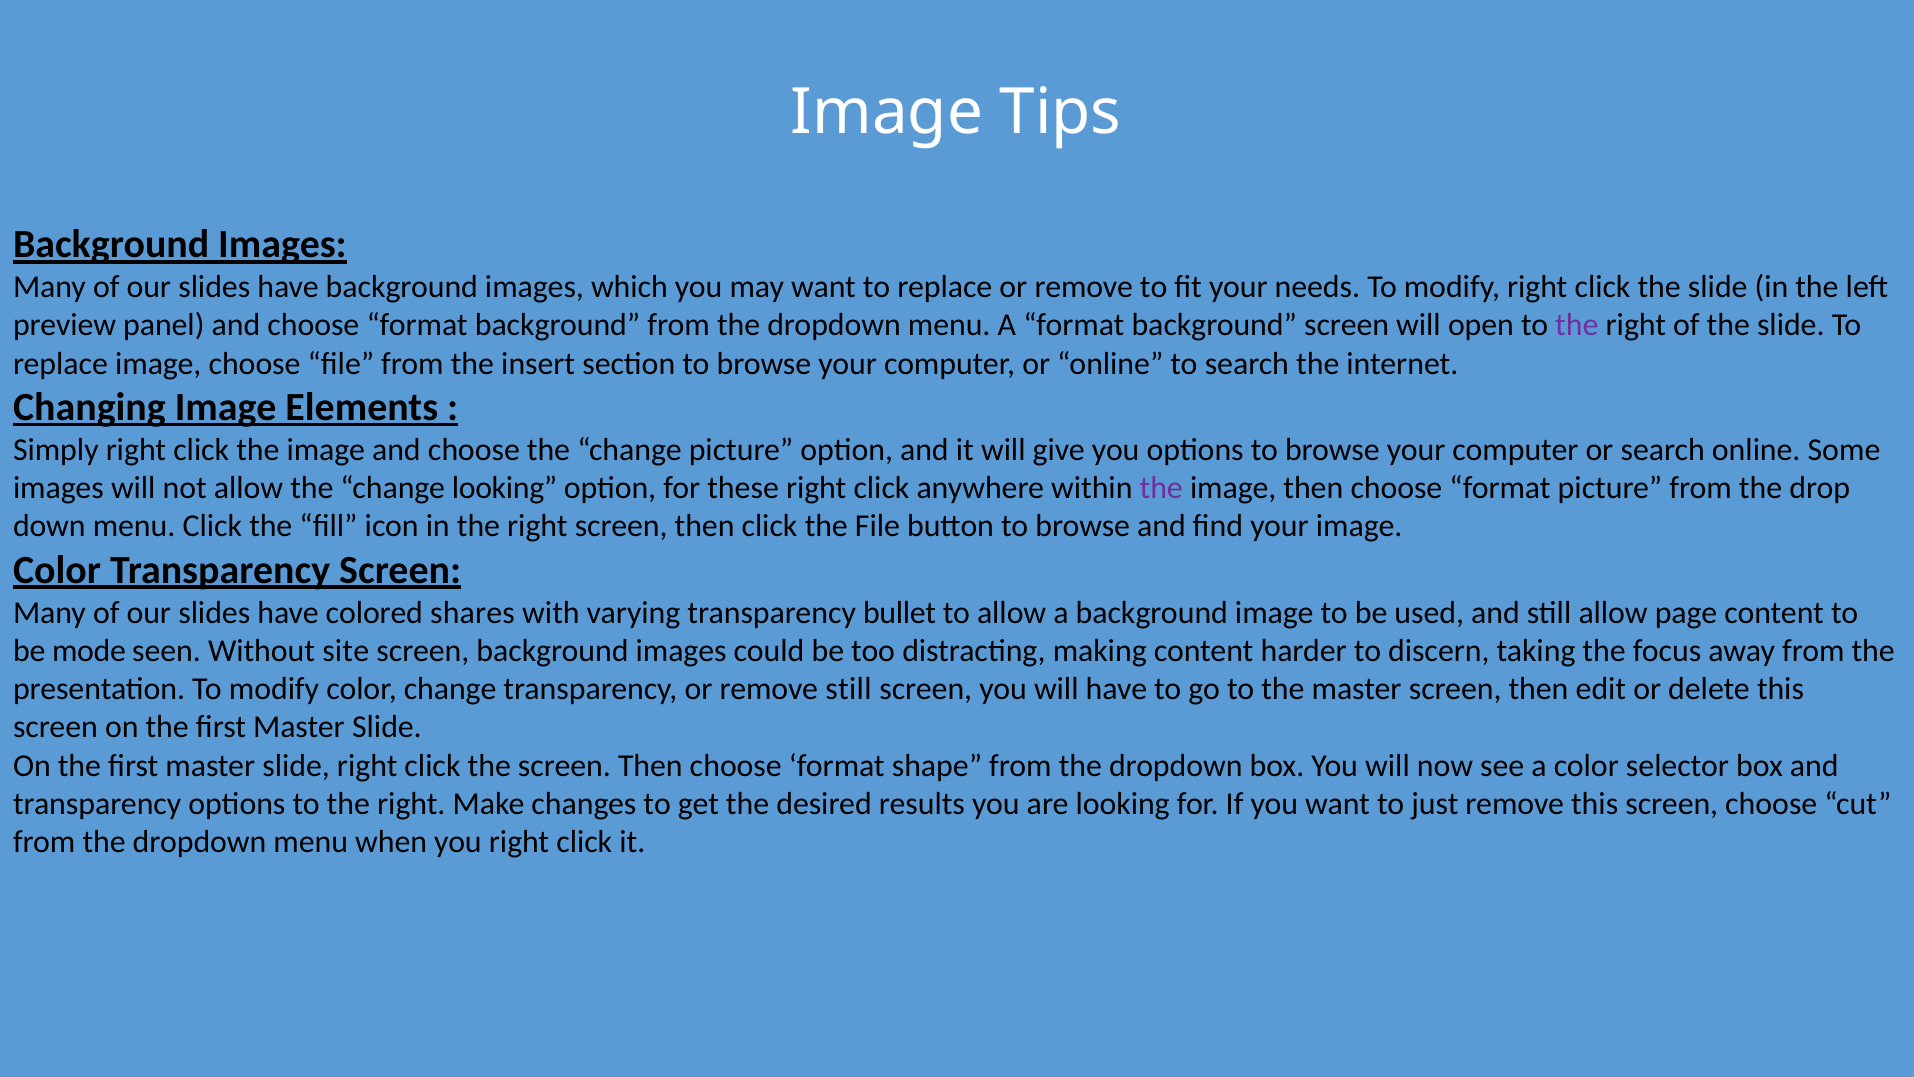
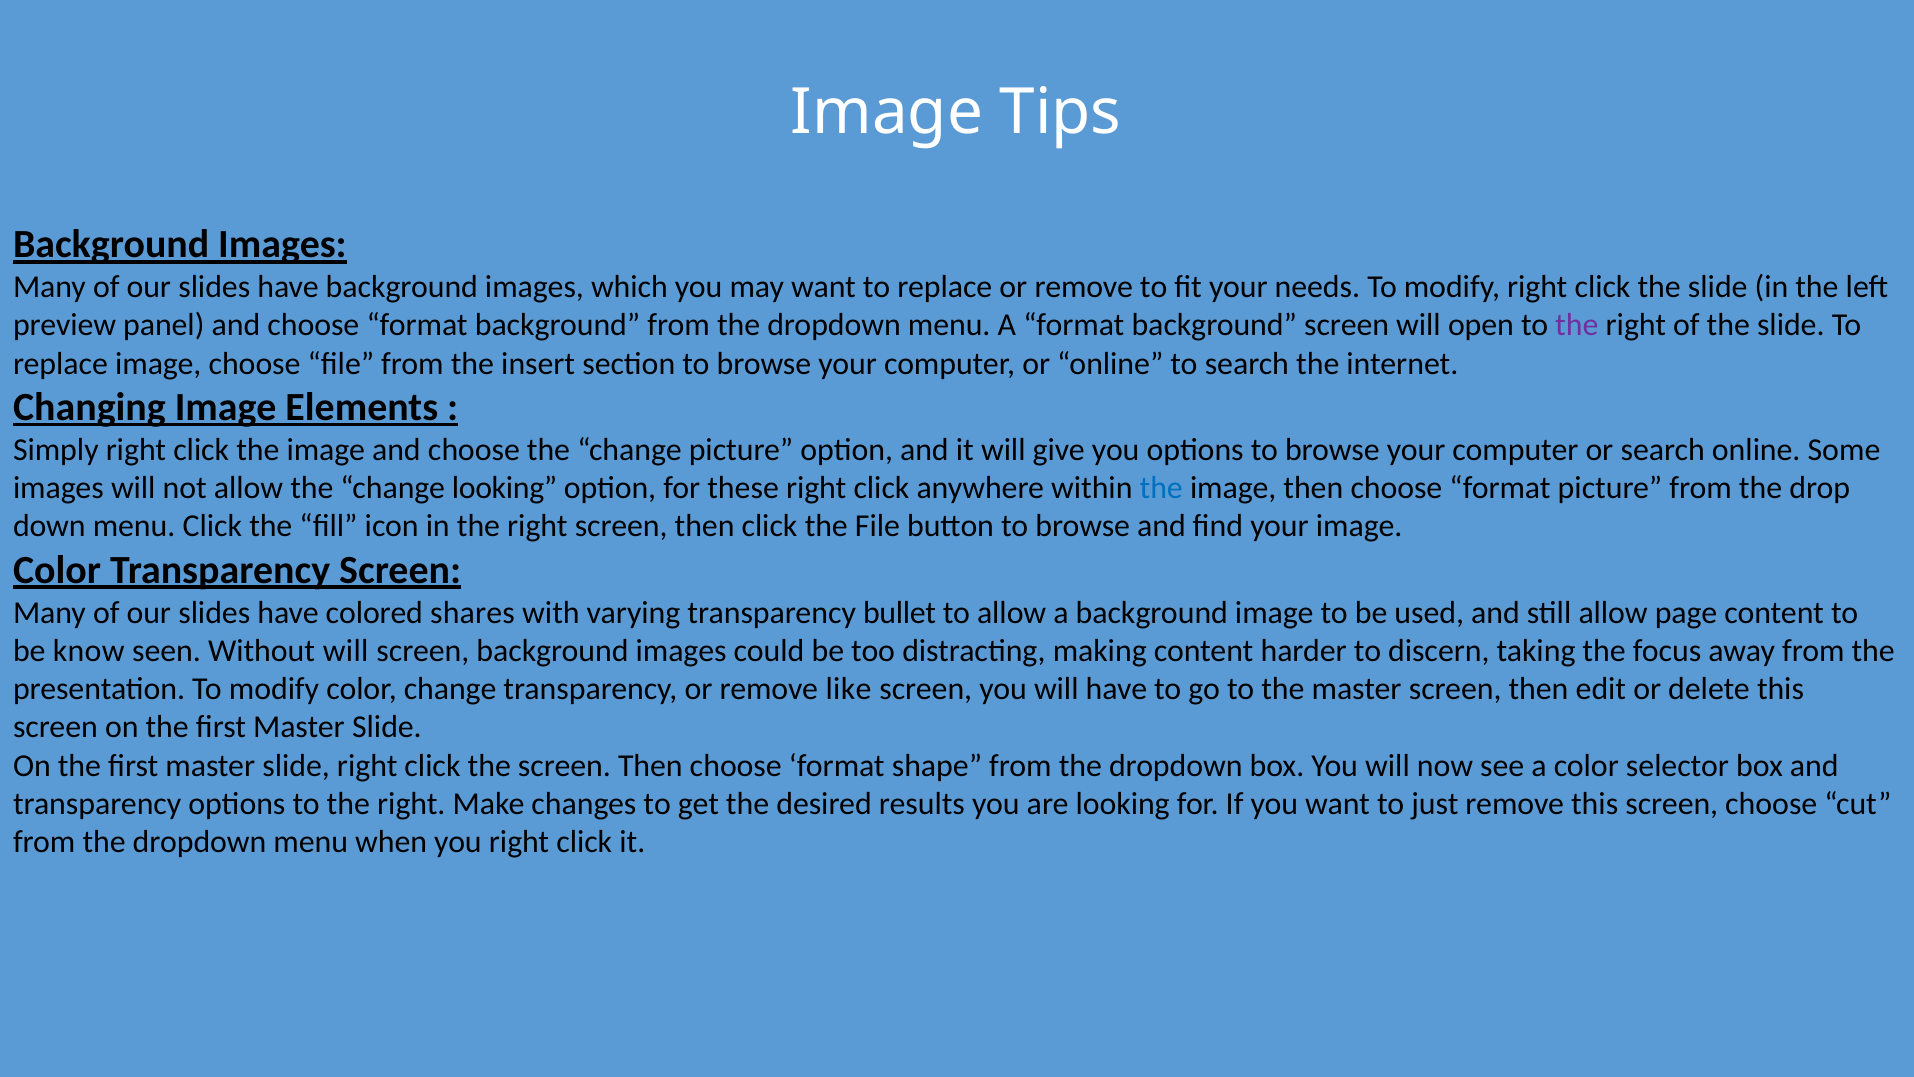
the at (1161, 488) colour: purple -> blue
mode: mode -> know
Without site: site -> will
remove still: still -> like
